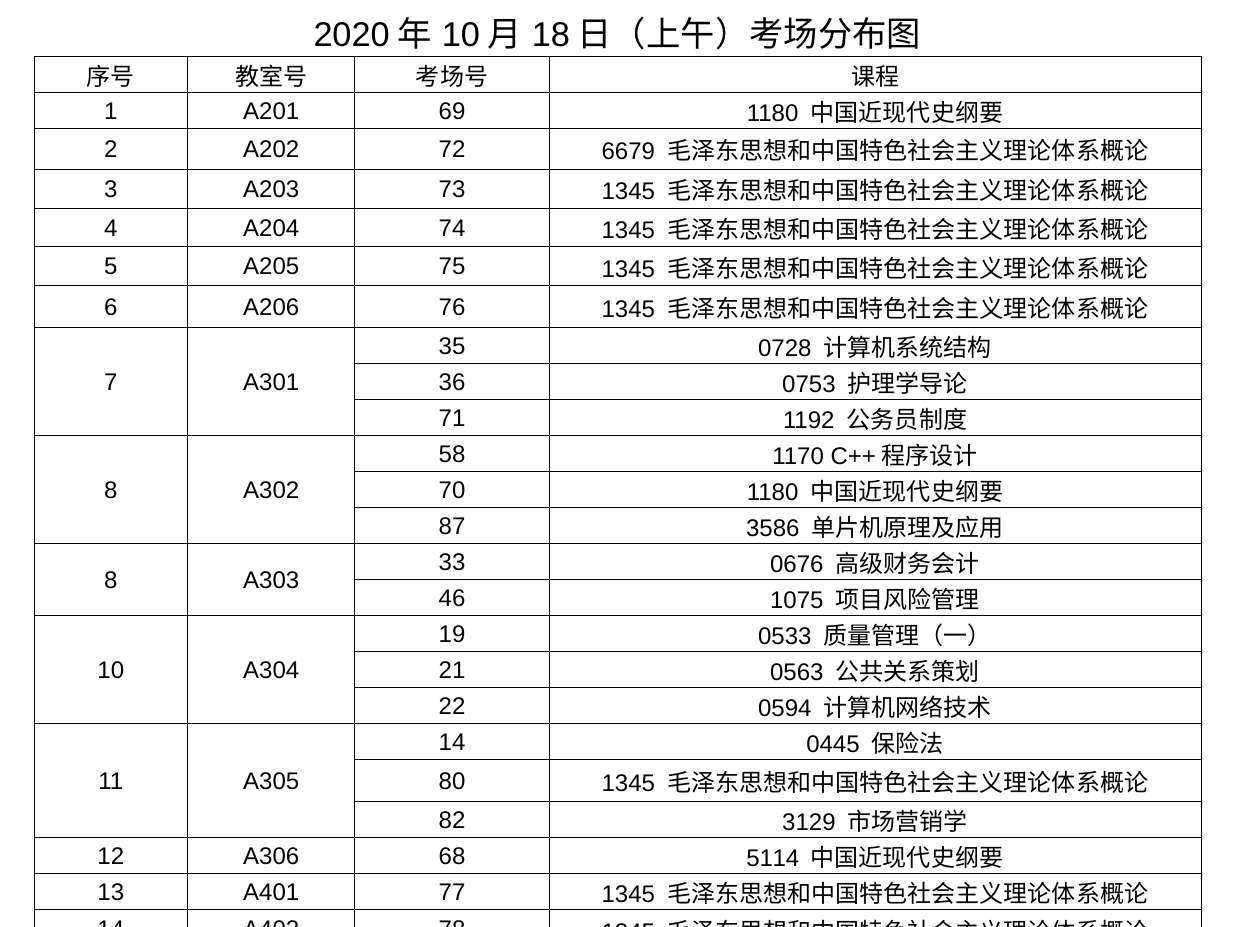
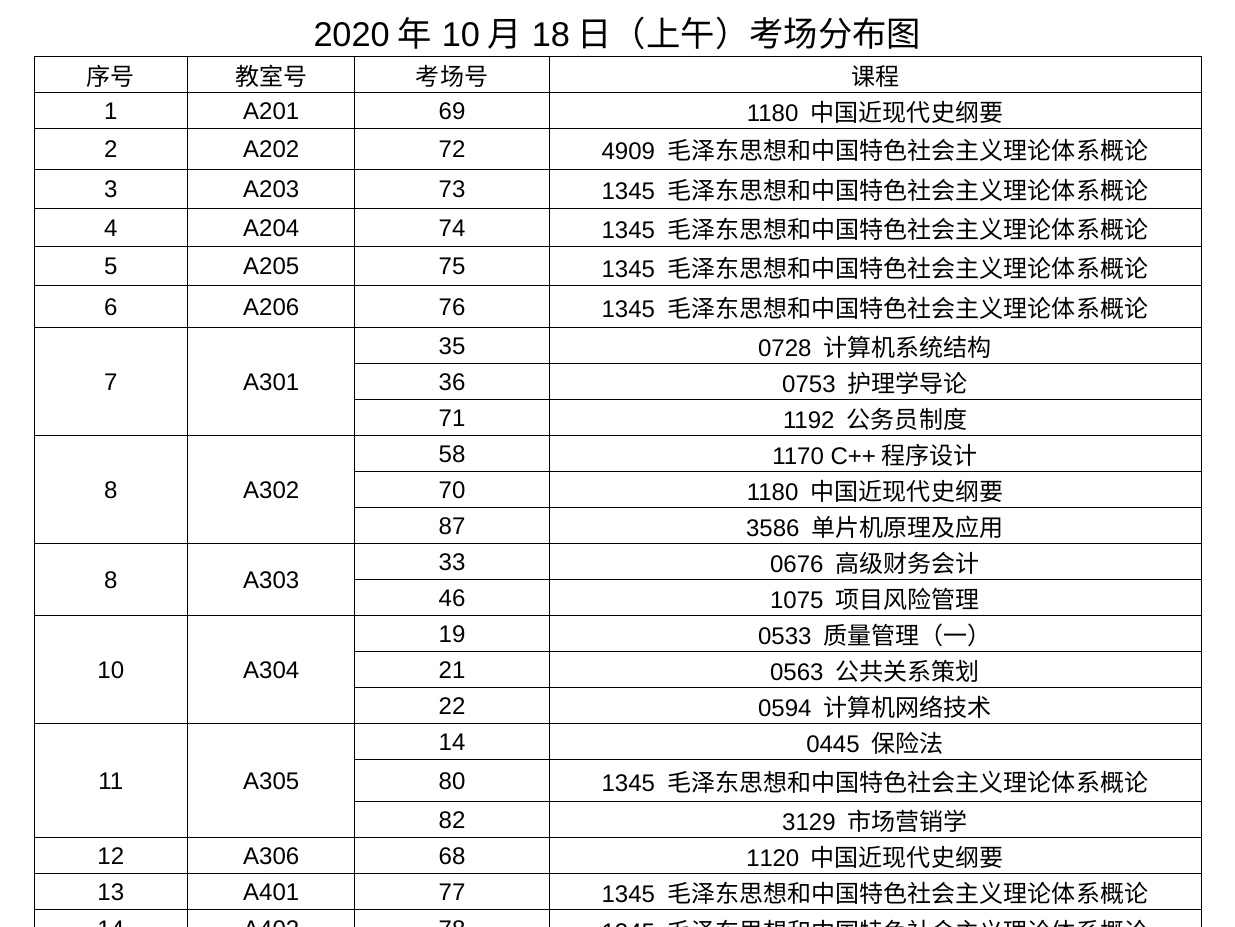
6679: 6679 -> 4909
5114: 5114 -> 1120
